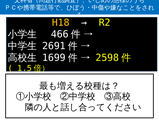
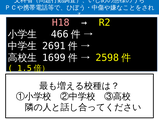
H18 colour: yellow -> pink
